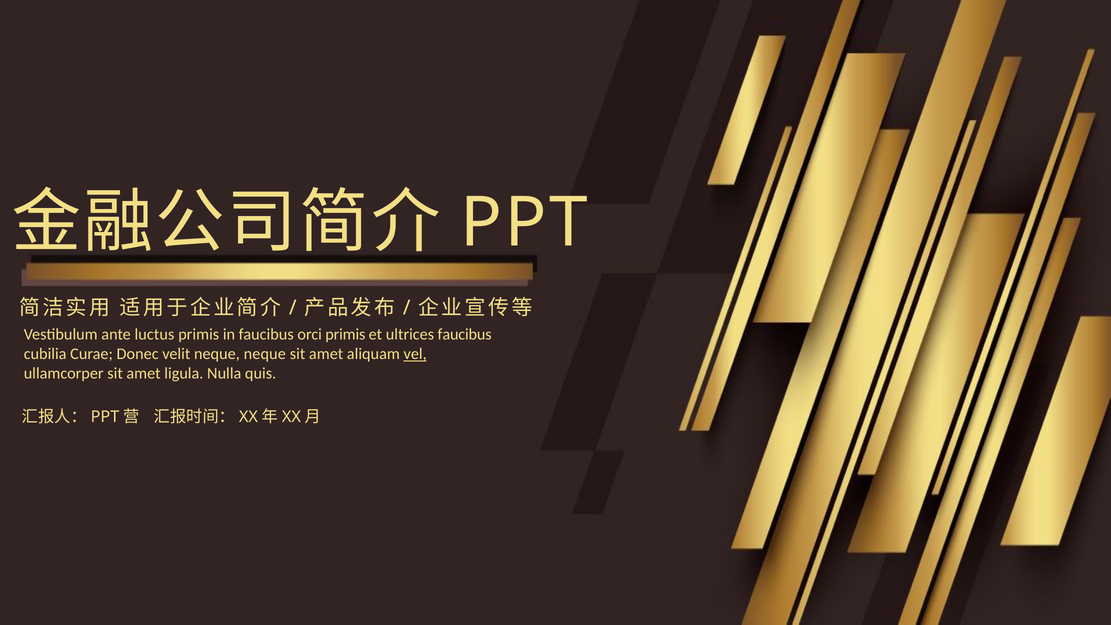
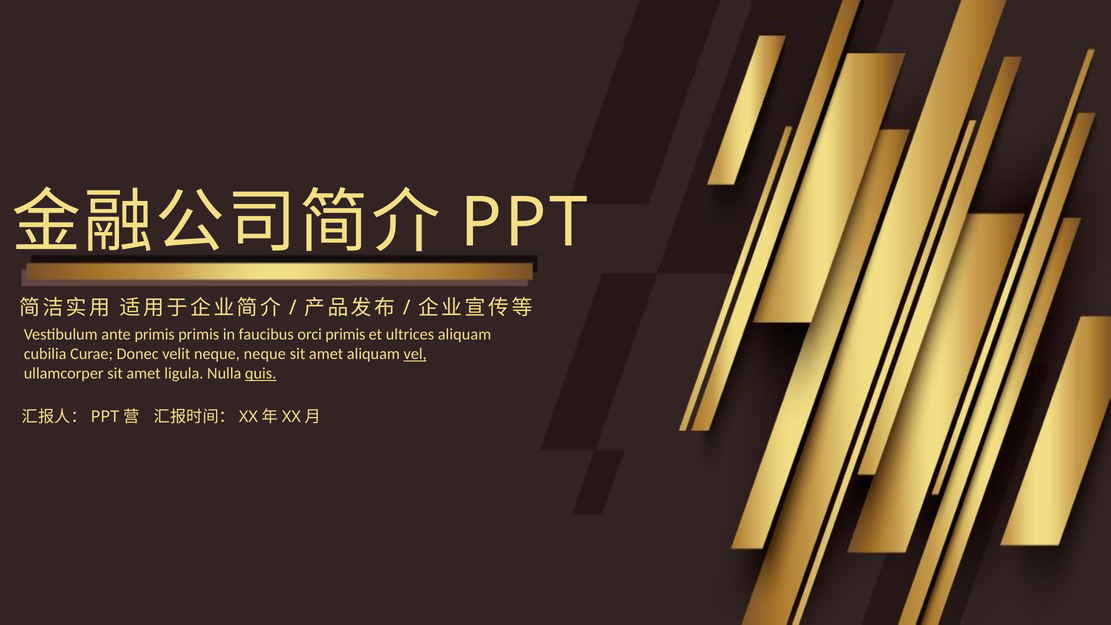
ante luctus: luctus -> primis
ultrices faucibus: faucibus -> aliquam
quis underline: none -> present
